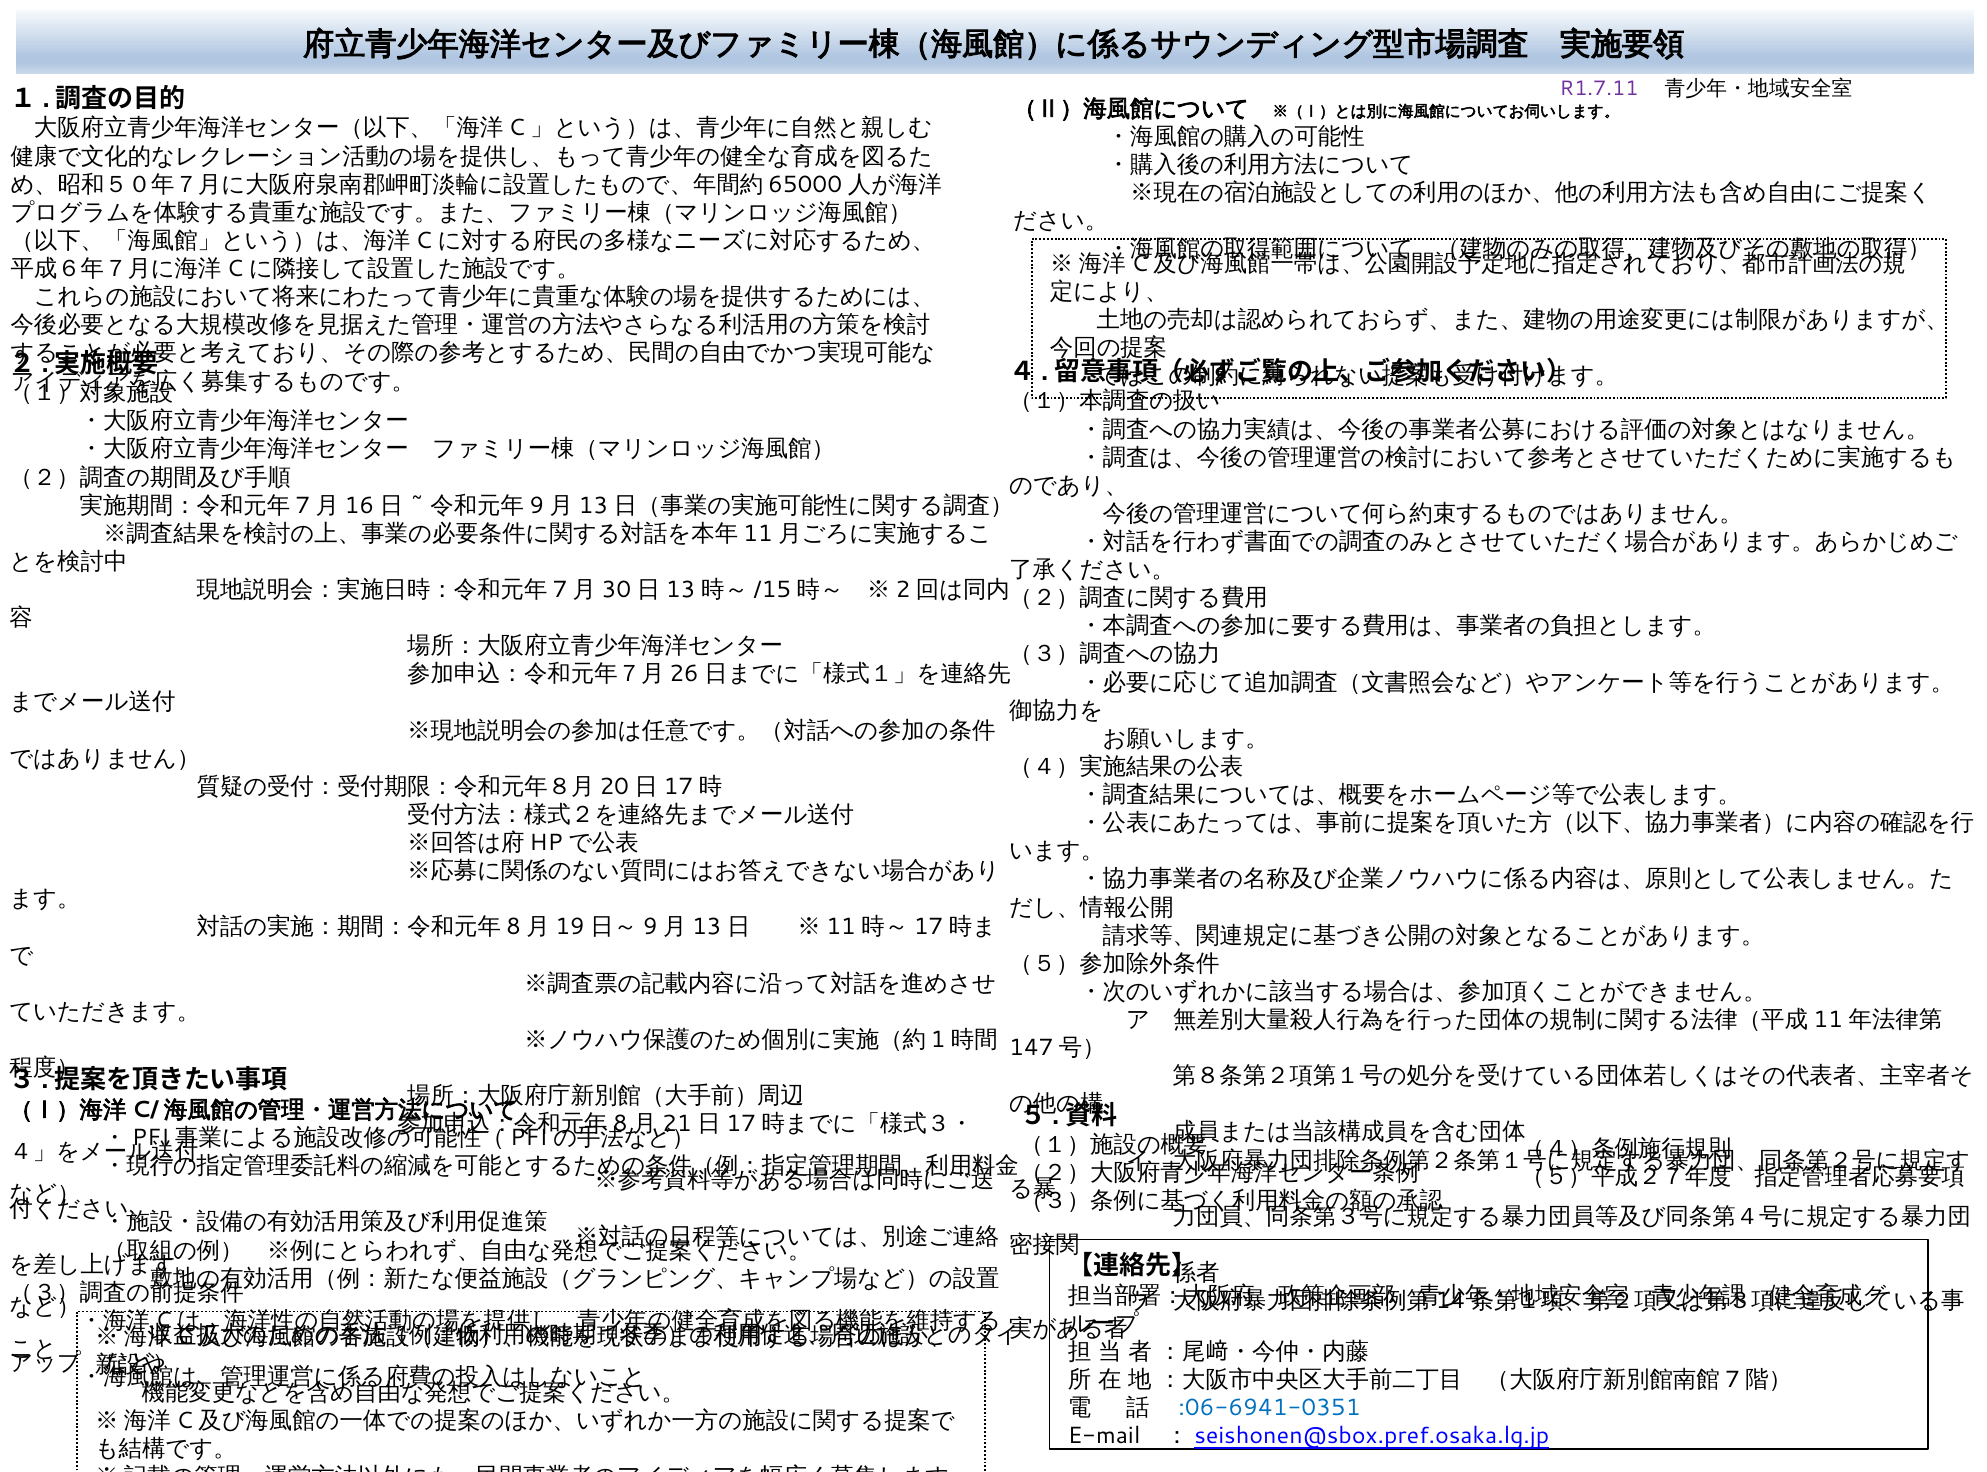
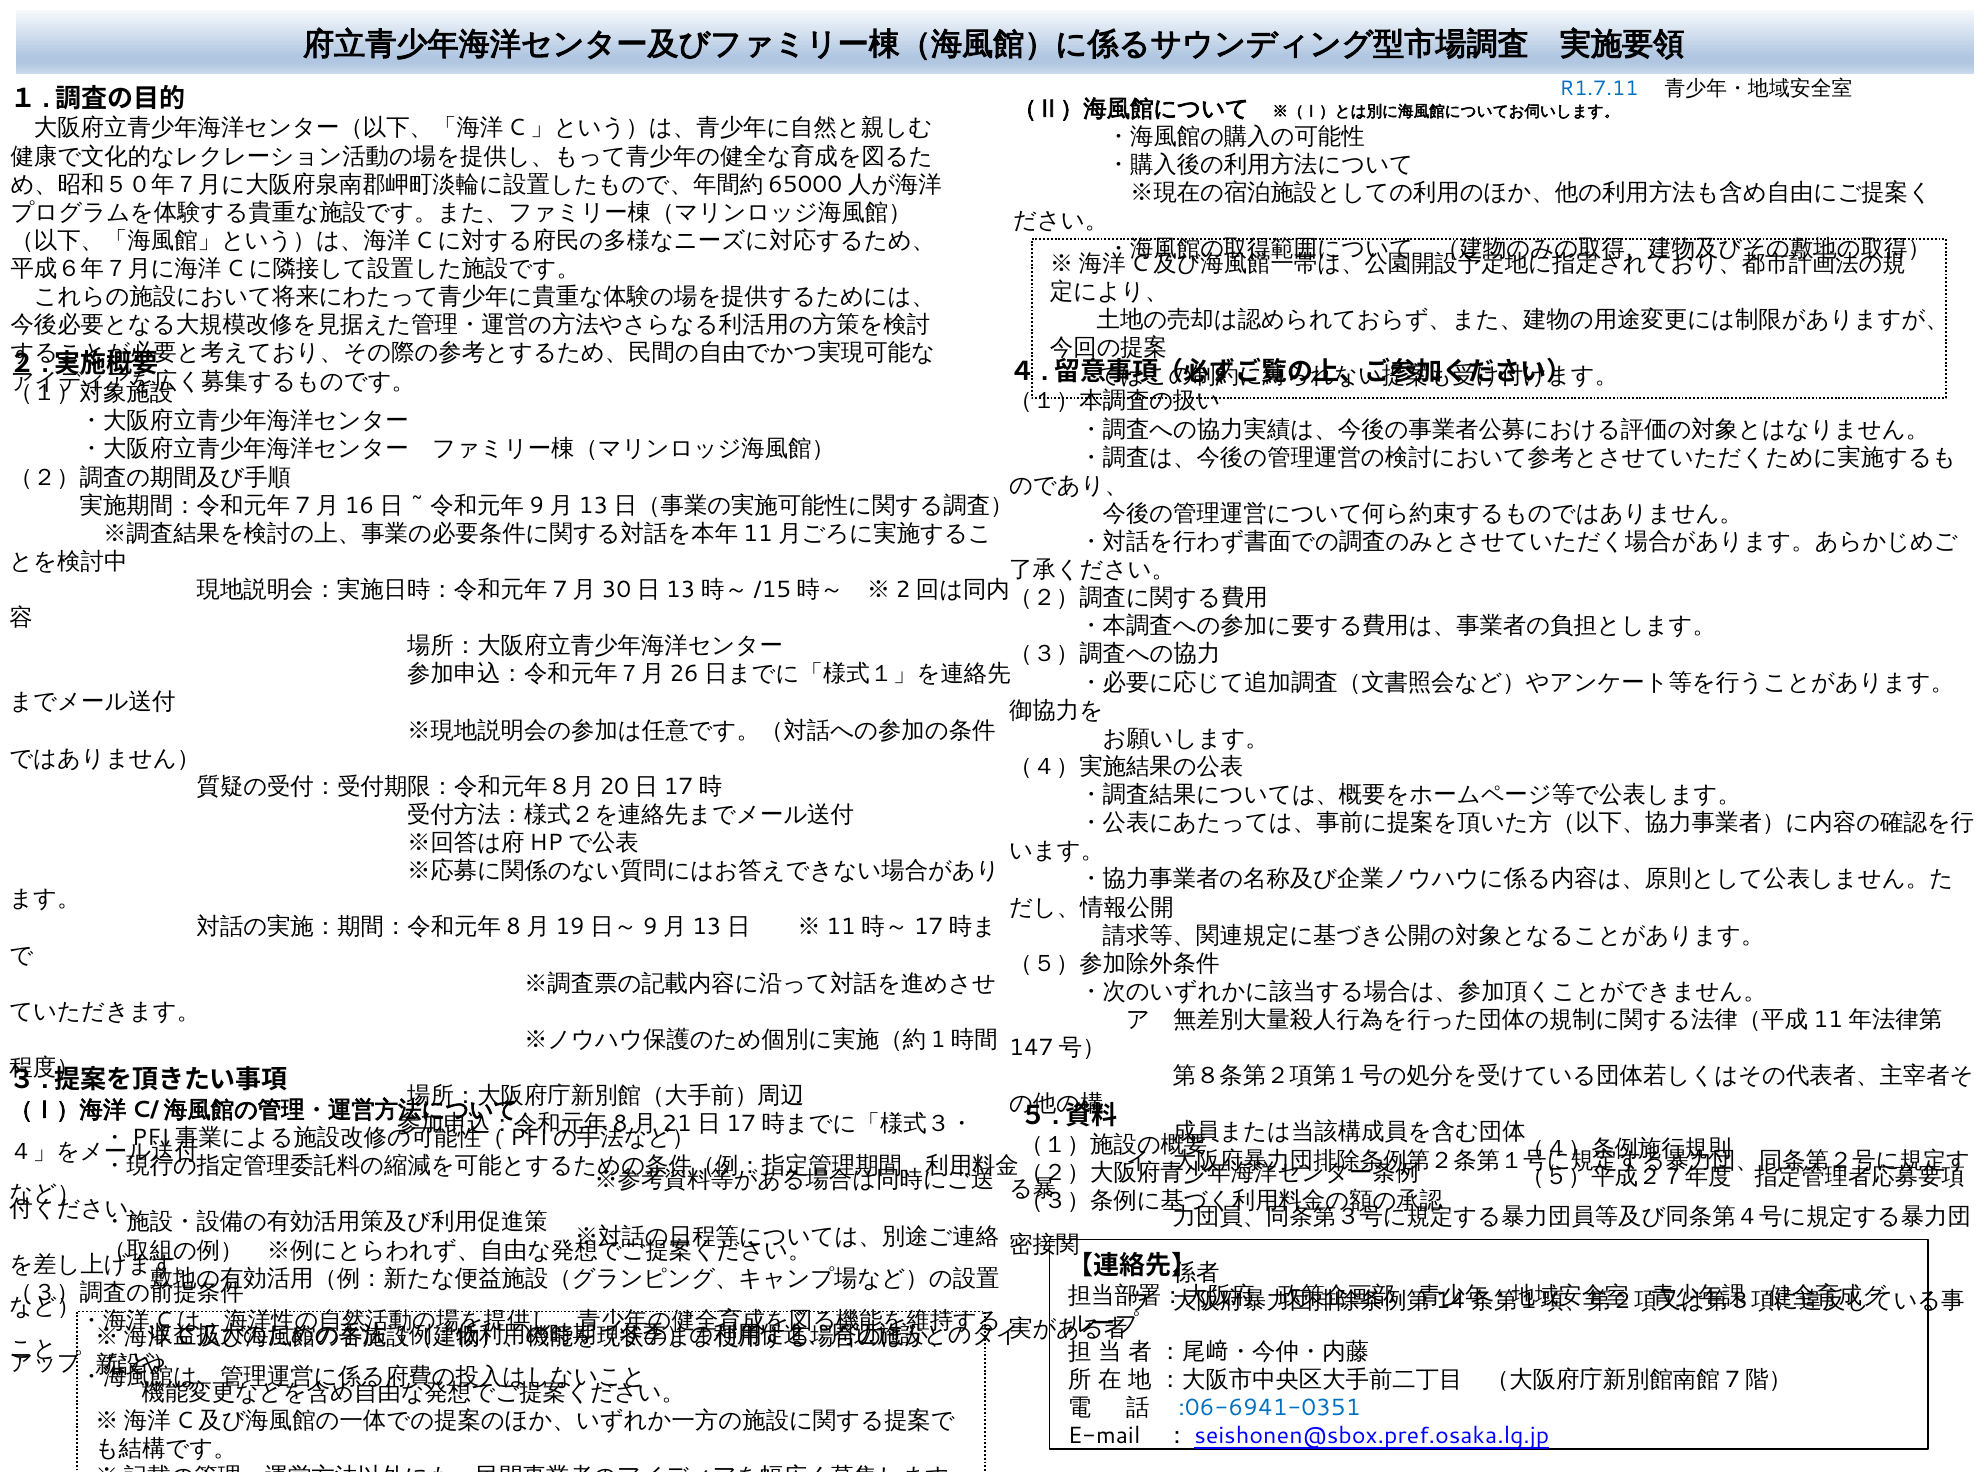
R1.7.11 colour: purple -> blue
